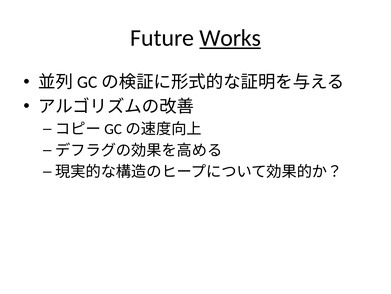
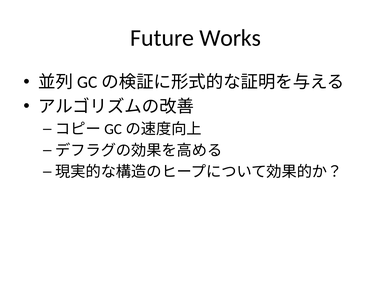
Works underline: present -> none
